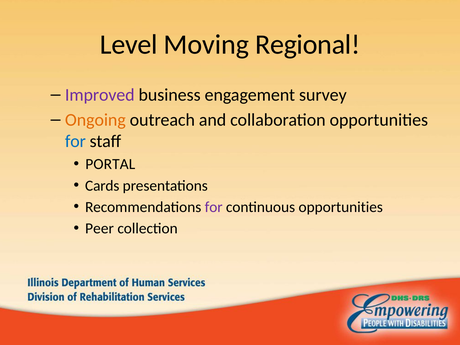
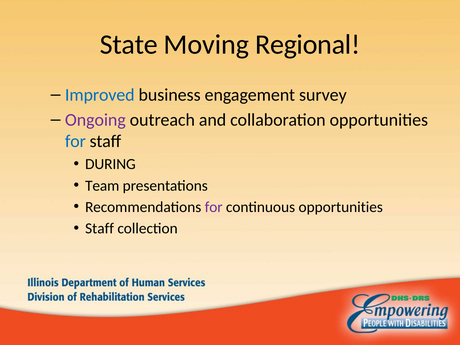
Level: Level -> State
Improved colour: purple -> blue
Ongoing colour: orange -> purple
PORTAL: PORTAL -> DURING
Cards: Cards -> Team
Peer at (99, 229): Peer -> Staff
